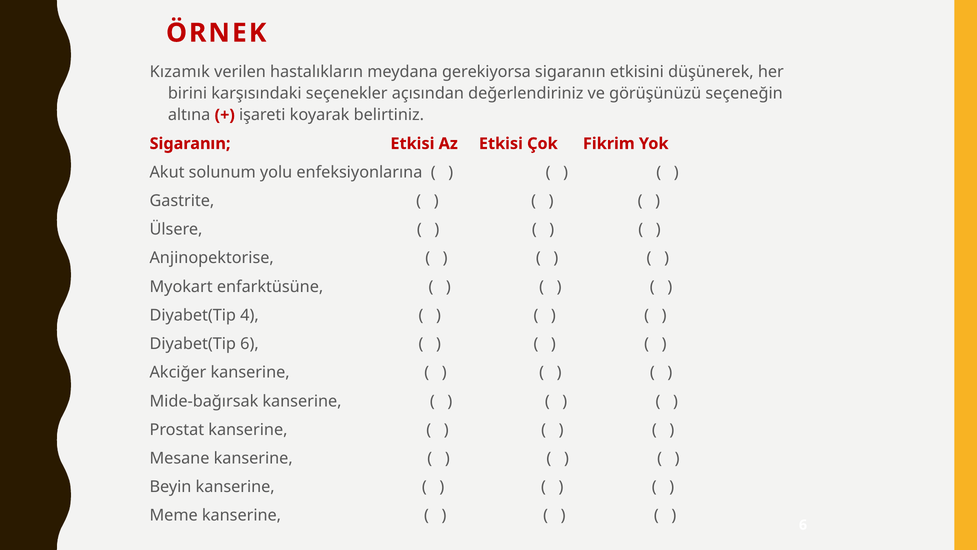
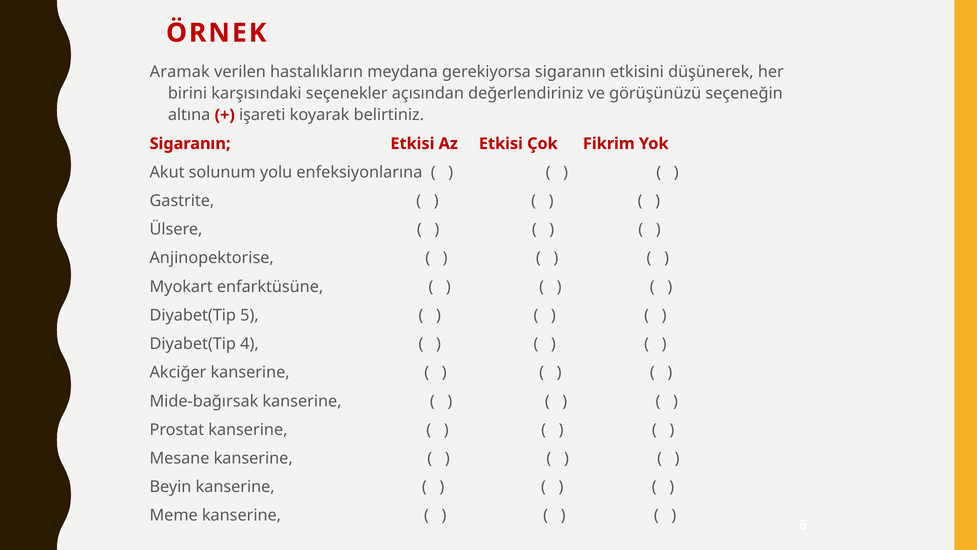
Kızamık: Kızamık -> Aramak
4: 4 -> 5
Diyabet(Tip 6: 6 -> 4
